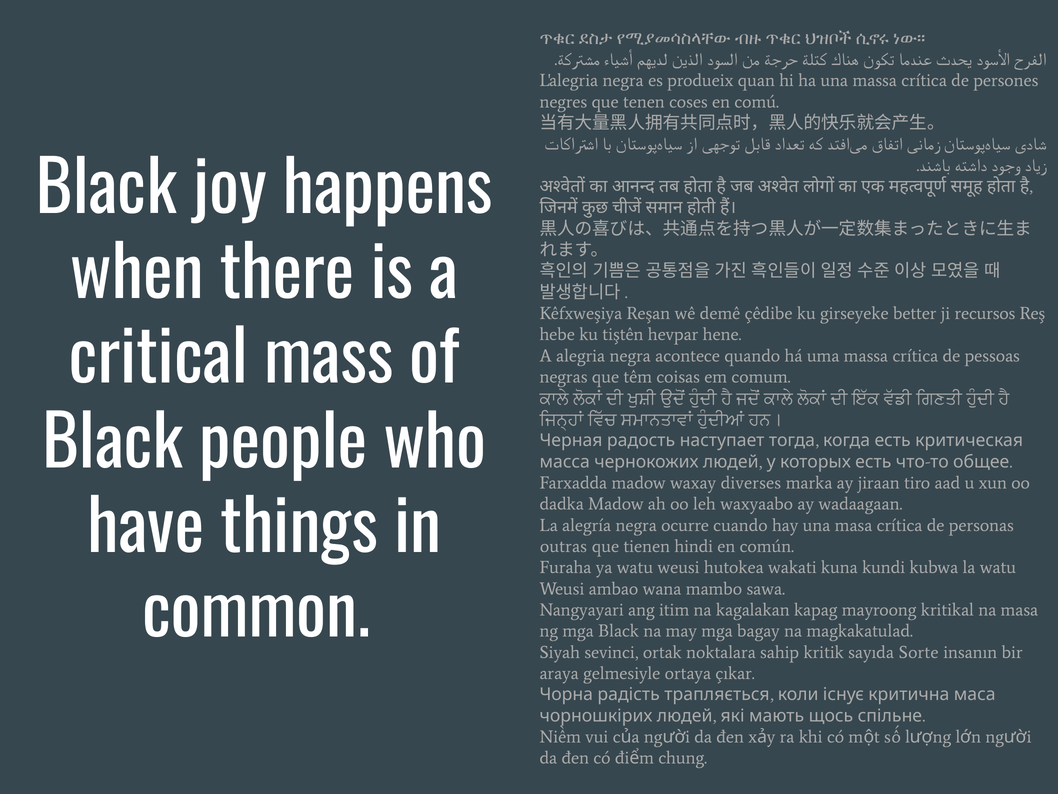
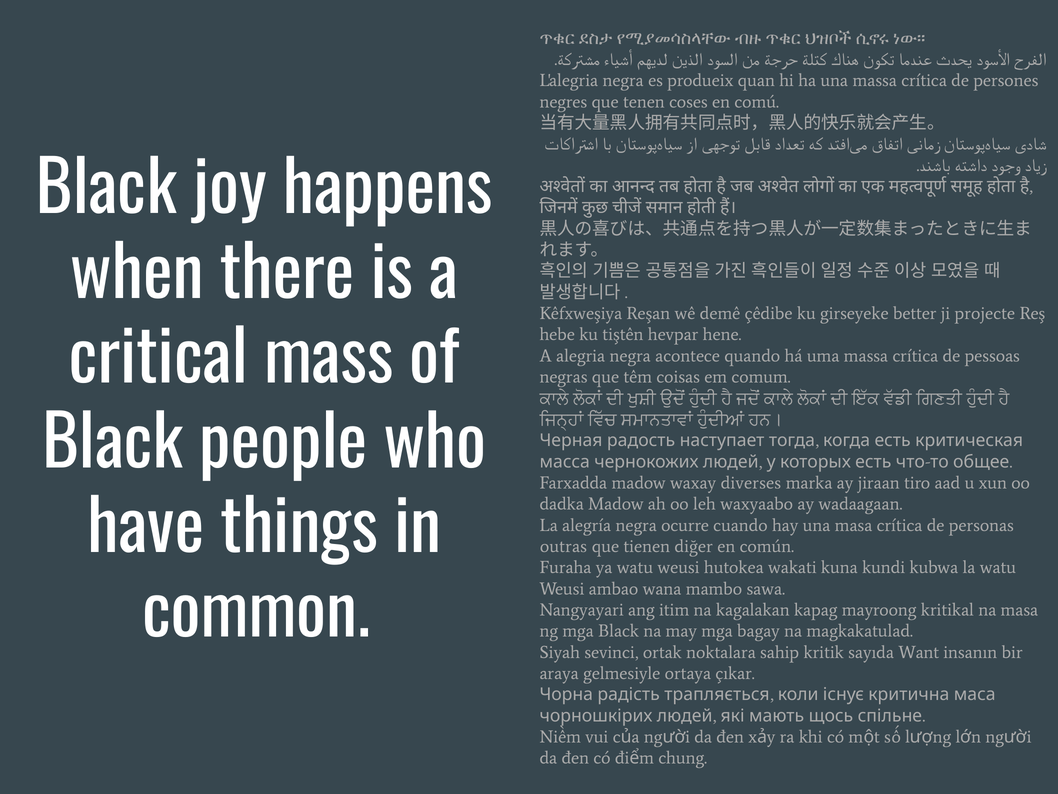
recursos: recursos -> projecte
hindi: hindi -> diğer
Sorte: Sorte -> Want
